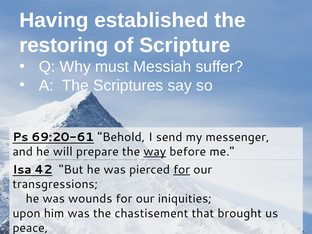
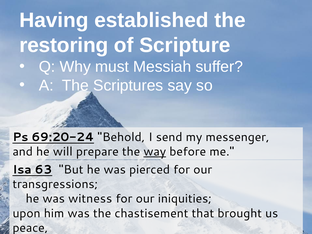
69:20-61: 69:20-61 -> 69:20-24
42: 42 -> 63
for at (182, 170) underline: present -> none
was wounds: wounds -> witness
